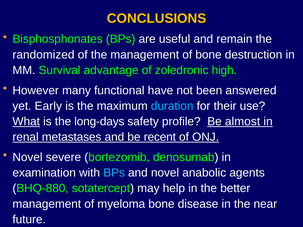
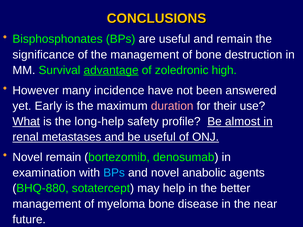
randomized: randomized -> significance
advantage underline: none -> present
functional: functional -> incidence
duration colour: light blue -> pink
long-days: long-days -> long-help
be recent: recent -> useful
Novel severe: severe -> remain
